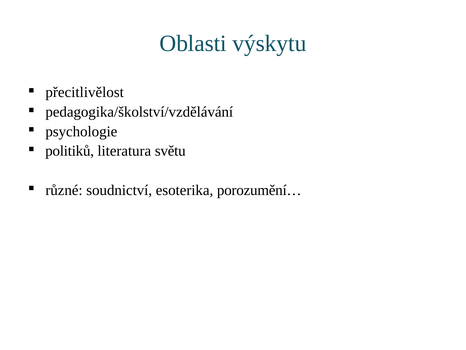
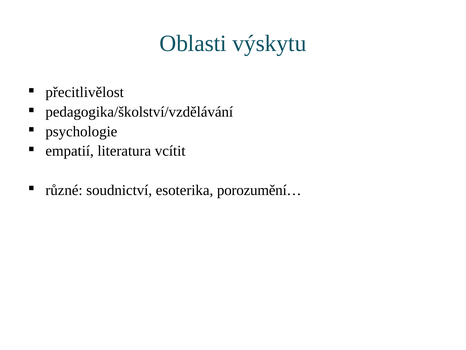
politiků: politiků -> empatií
světu: světu -> vcítit
